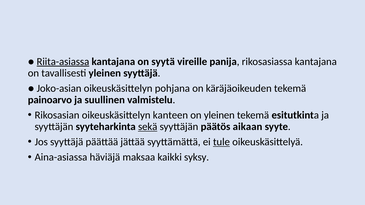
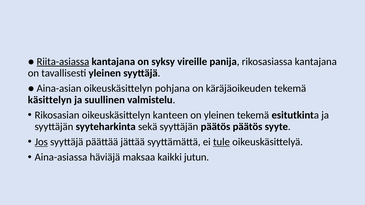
syytä: syytä -> syksy
Joko-asian: Joko-asian -> Aina-asian
painoarvo: painoarvo -> käsittelyn
sekä underline: present -> none
päätös aikaan: aikaan -> päätös
Jos underline: none -> present
syksy: syksy -> jutun
